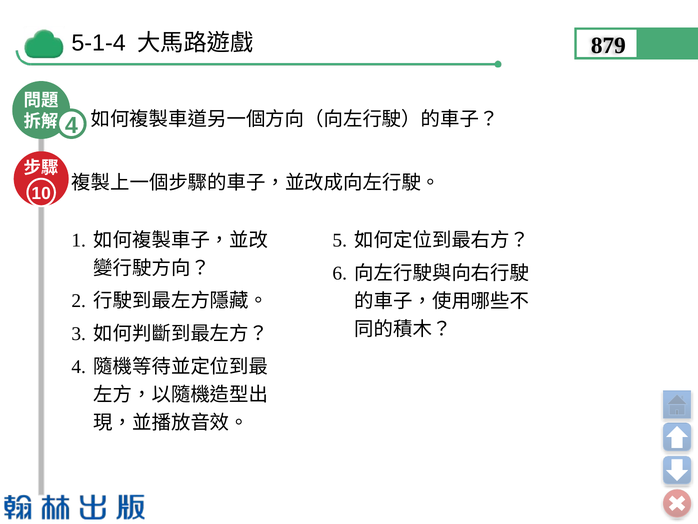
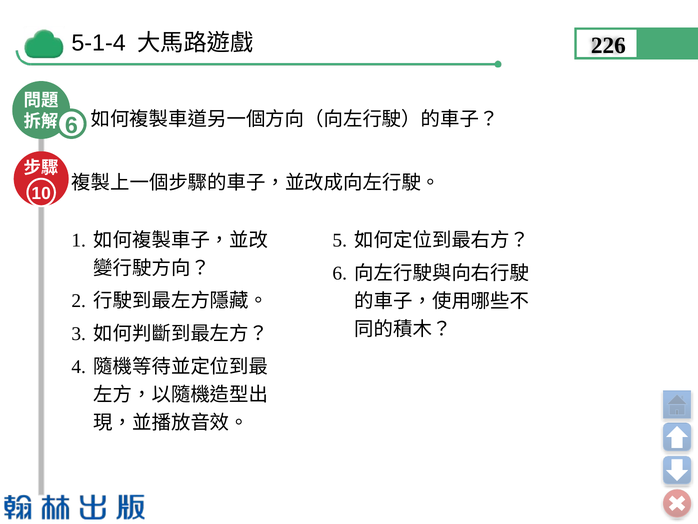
879: 879 -> 226
4 at (71, 125): 4 -> 6
